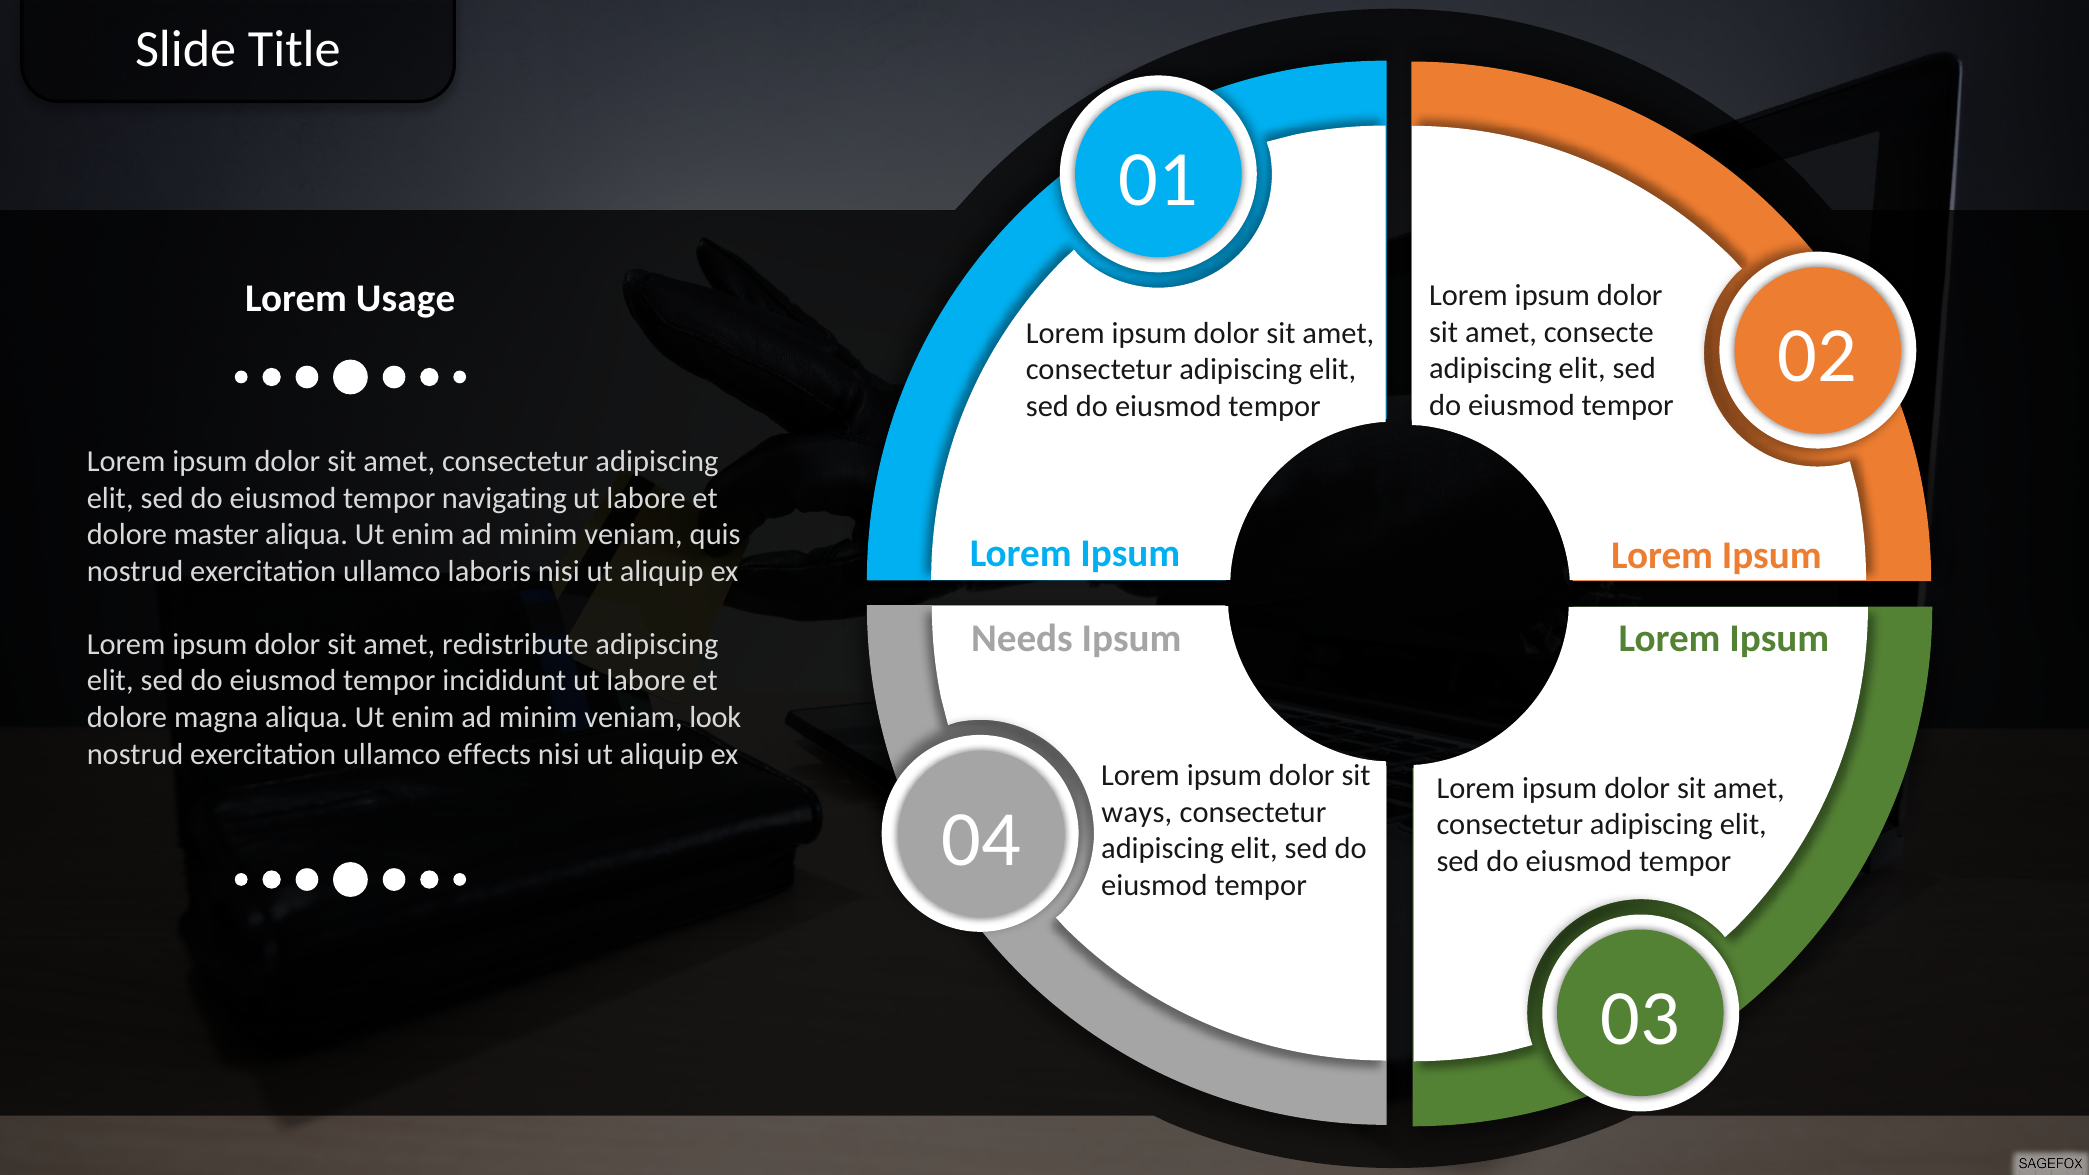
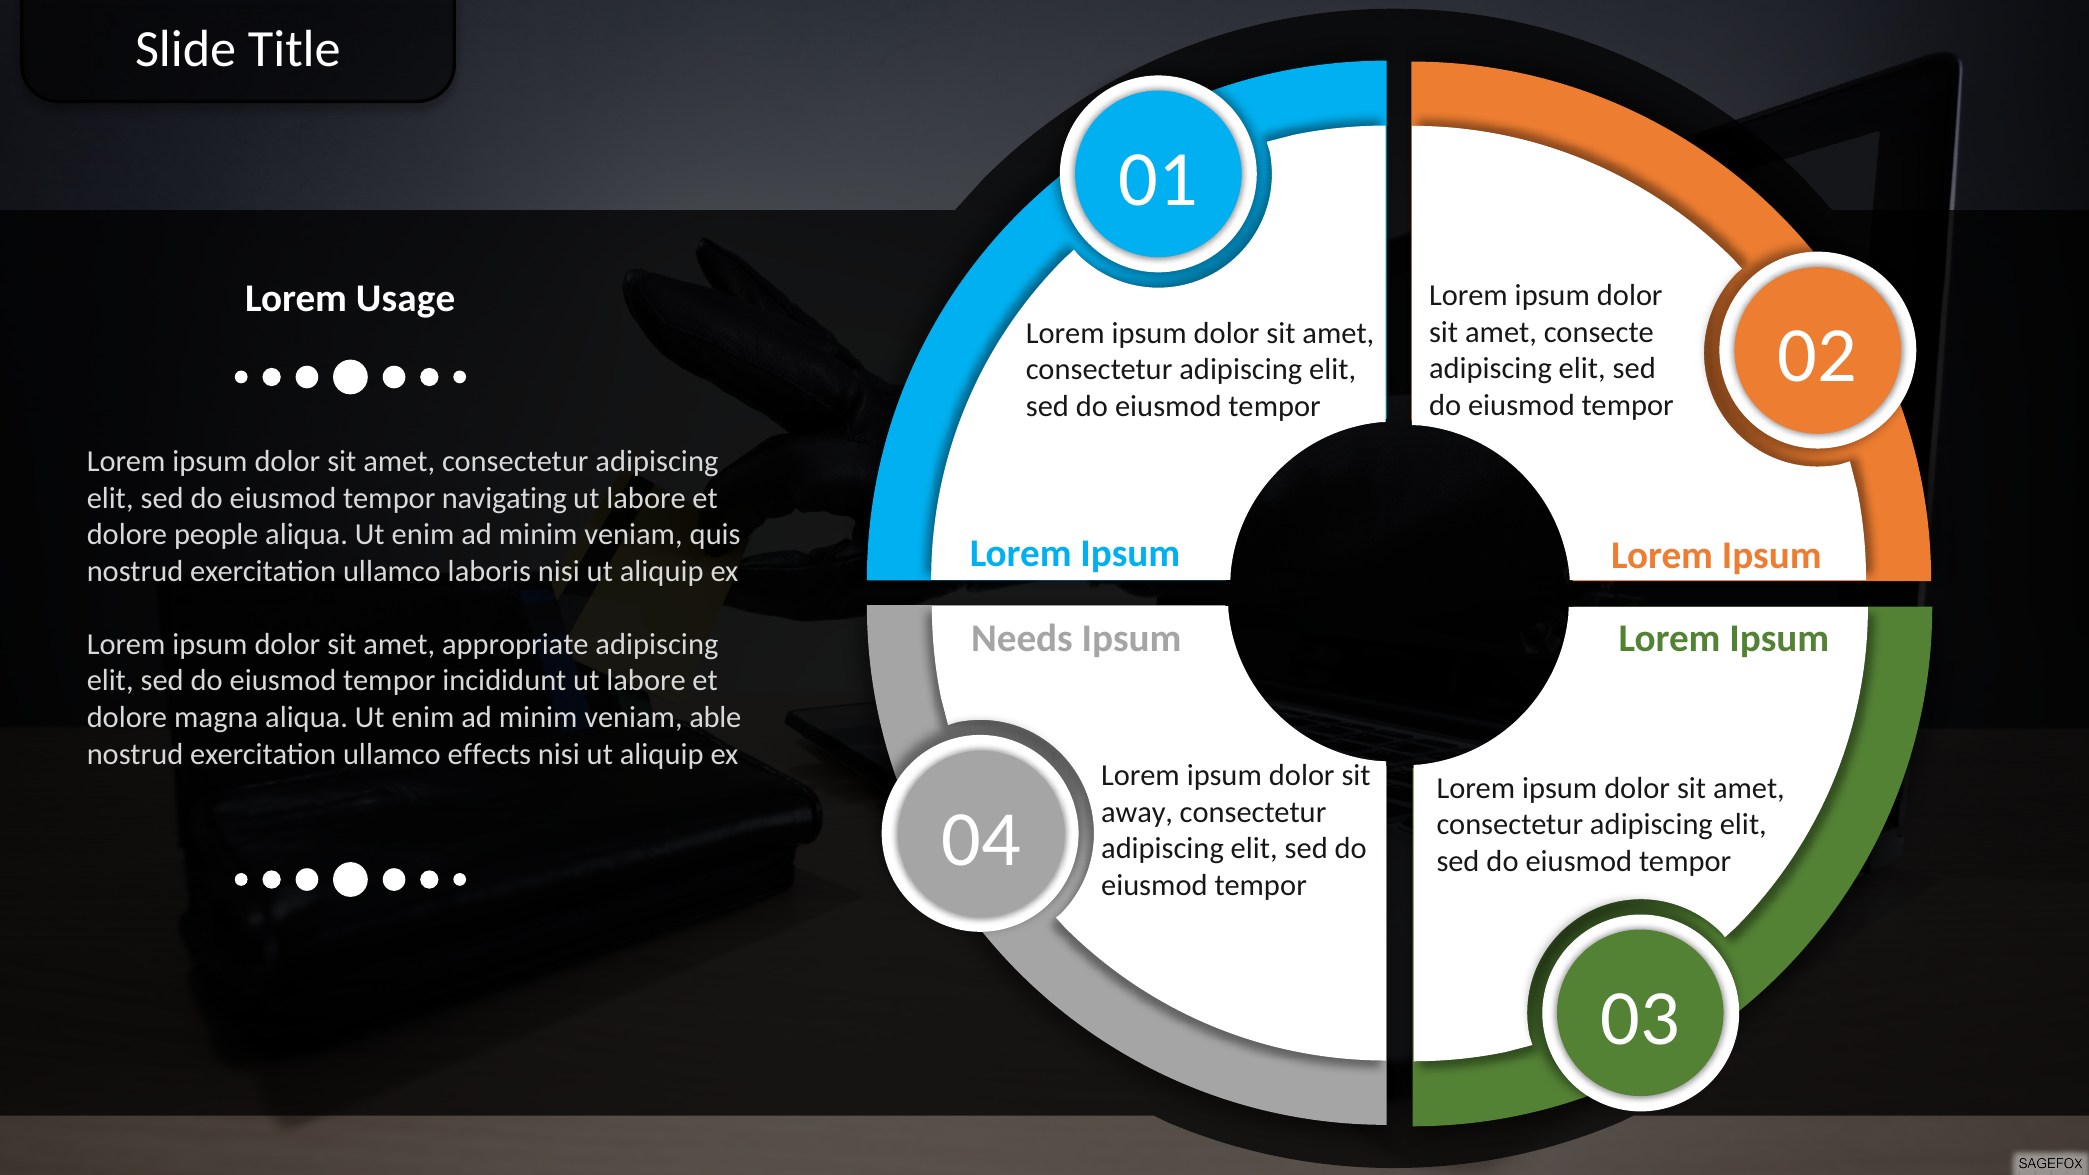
master: master -> people
redistribute: redistribute -> appropriate
look: look -> able
ways: ways -> away
